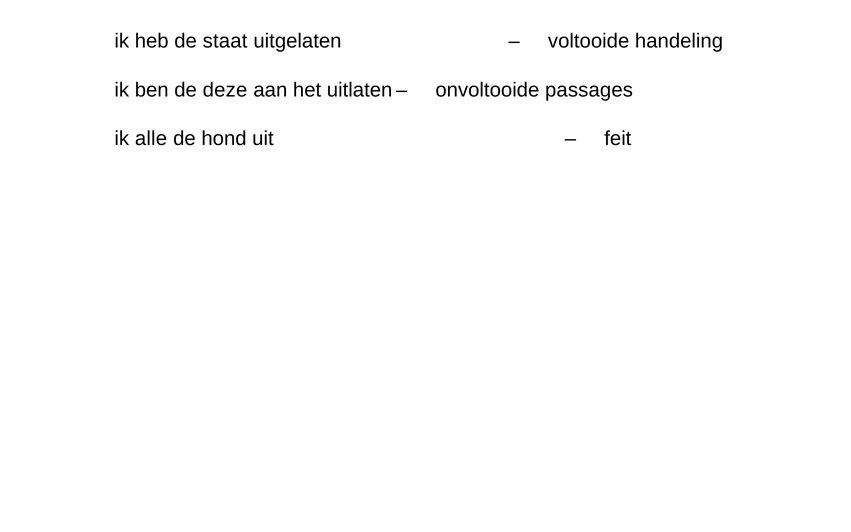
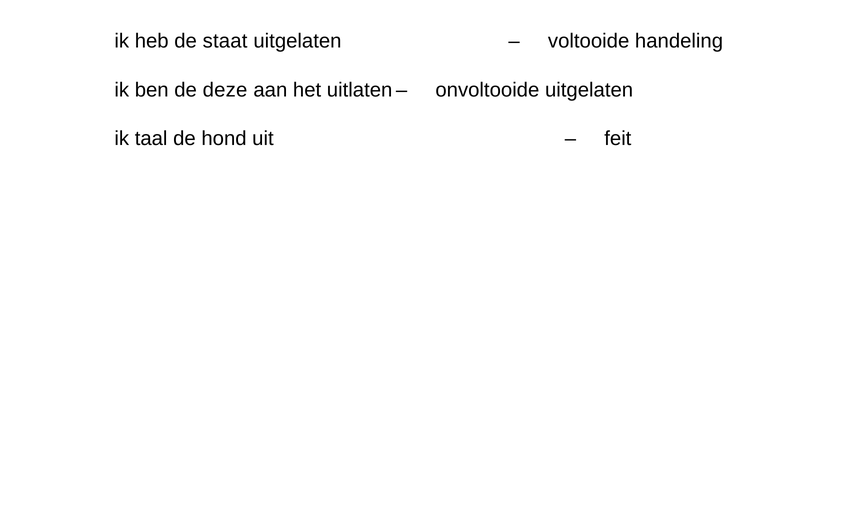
onvoltooide passages: passages -> uitgelaten
alle: alle -> taal
